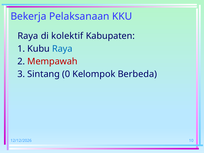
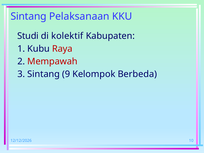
Bekerja at (29, 16): Bekerja -> Sintang
Raya at (28, 36): Raya -> Studi
Raya at (62, 49) colour: blue -> red
0: 0 -> 9
